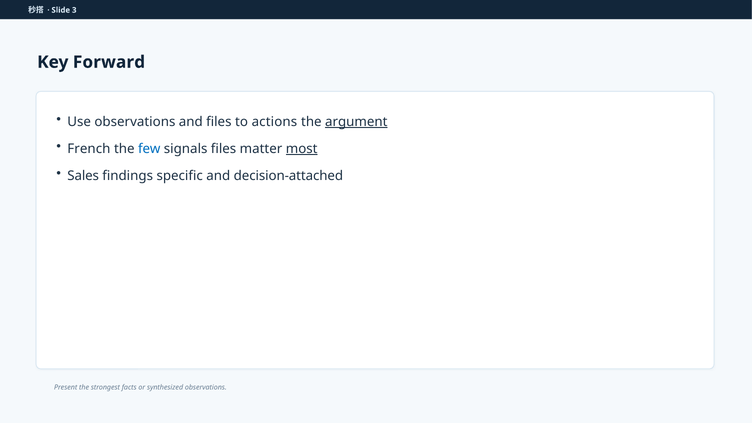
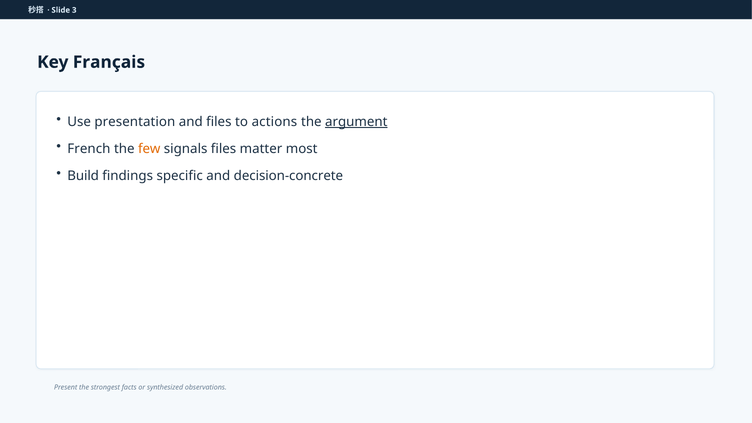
Forward: Forward -> Français
Use observations: observations -> presentation
few colour: blue -> orange
most underline: present -> none
Sales: Sales -> Build
decision-attached: decision-attached -> decision-concrete
